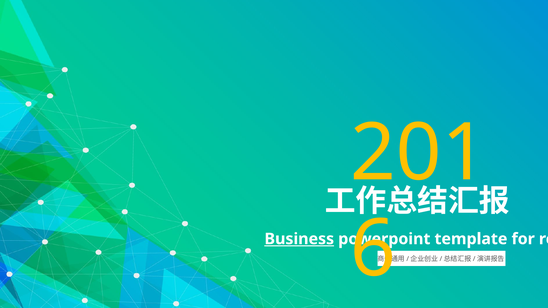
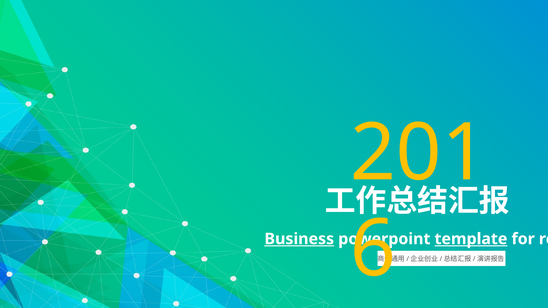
template underline: none -> present
